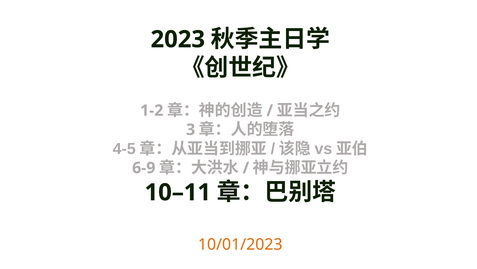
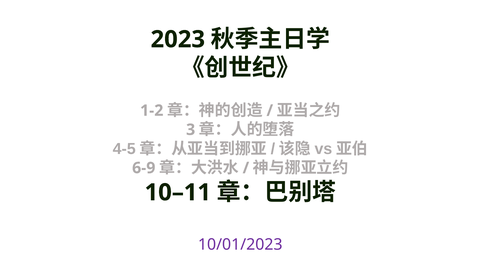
10/01/2023 colour: orange -> purple
